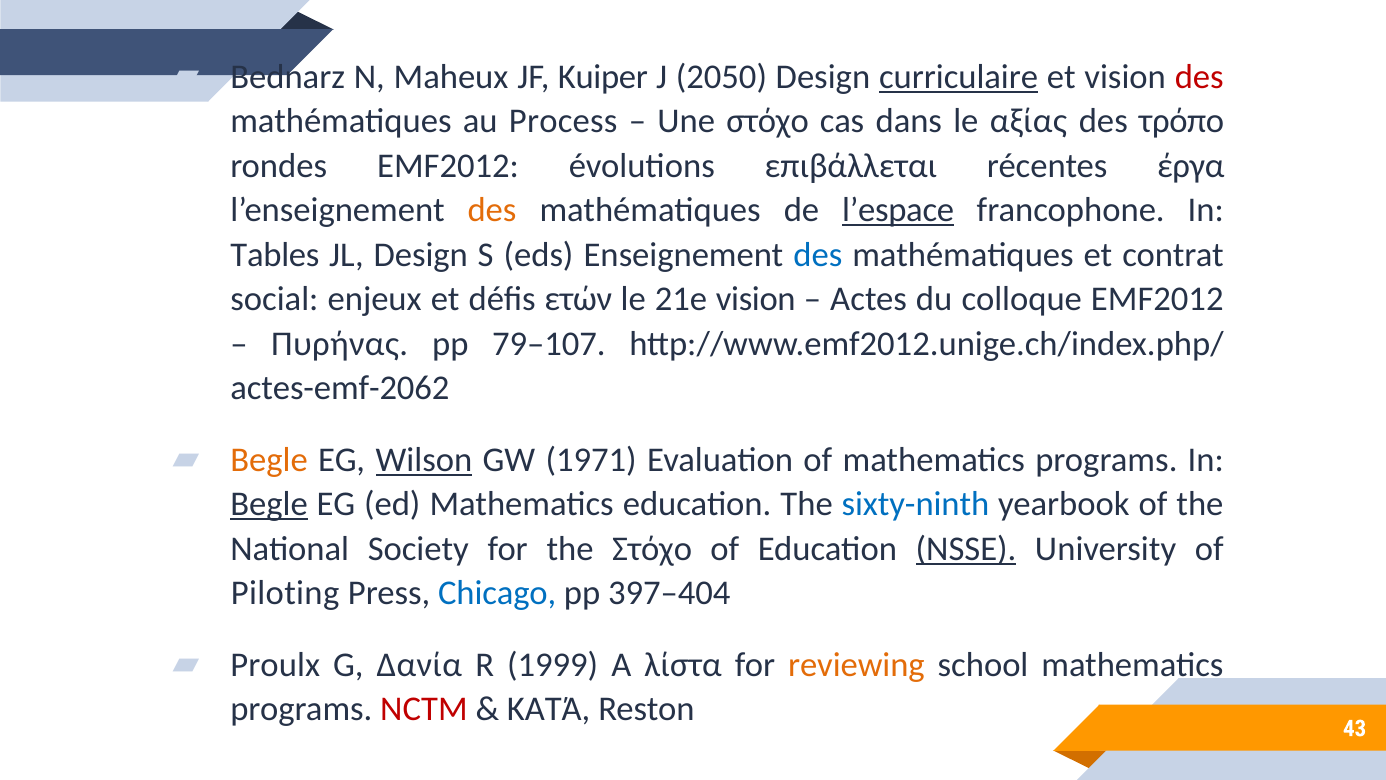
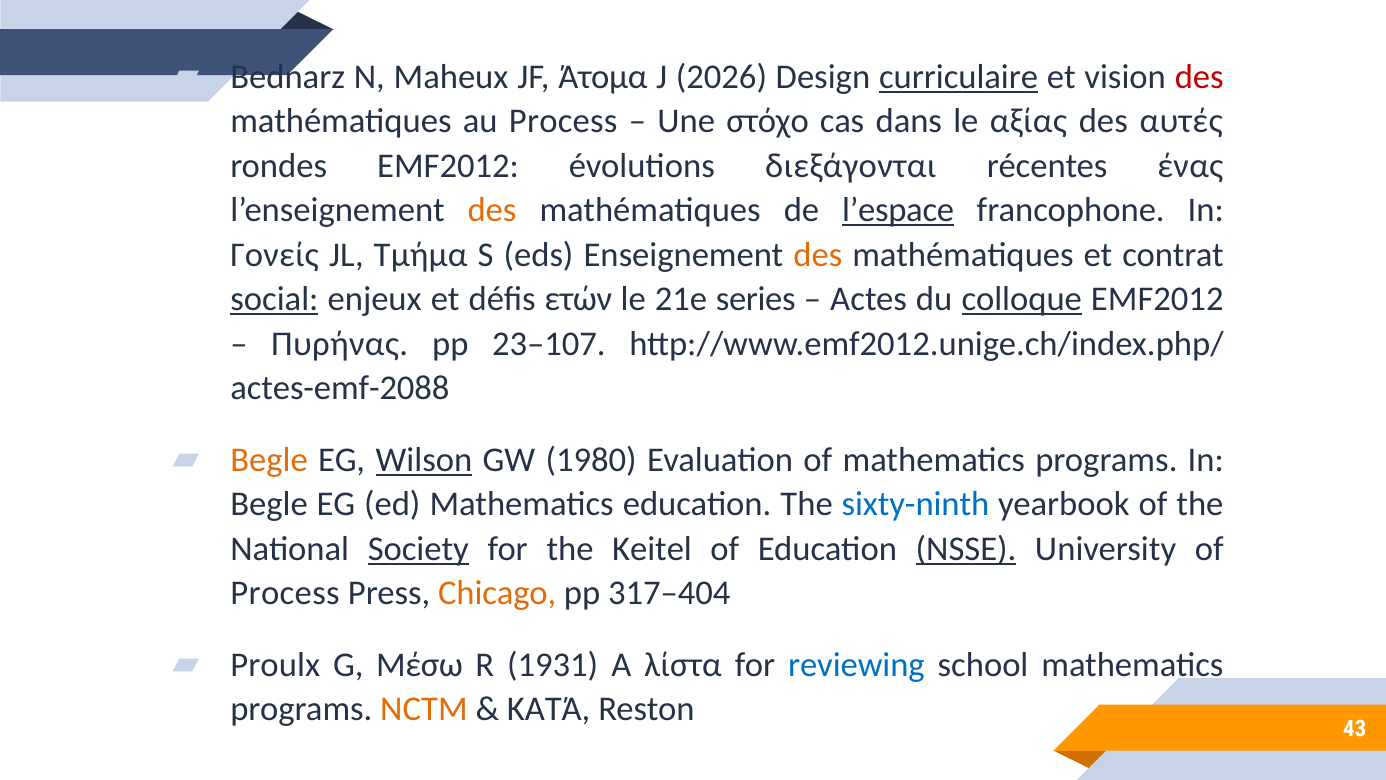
Kuiper: Kuiper -> Άτομα
2050: 2050 -> 2026
τρόπο: τρόπο -> αυτές
επιβάλλεται: επιβάλλεται -> διεξάγονται
έργα: έργα -> ένας
Tables: Tables -> Γονείς
JL Design: Design -> Τμήμα
des at (818, 255) colour: blue -> orange
social underline: none -> present
21e vision: vision -> series
colloque underline: none -> present
79–107: 79–107 -> 23–107
actes-emf-2062: actes-emf-2062 -> actes-emf-2088
1971: 1971 -> 1980
Begle at (269, 504) underline: present -> none
Society underline: none -> present
the Στόχο: Στόχο -> Keitel
Piloting at (285, 593): Piloting -> Process
Chicago colour: blue -> orange
397–404: 397–404 -> 317–404
Δανία: Δανία -> Μέσω
1999: 1999 -> 1931
reviewing colour: orange -> blue
NCTM colour: red -> orange
